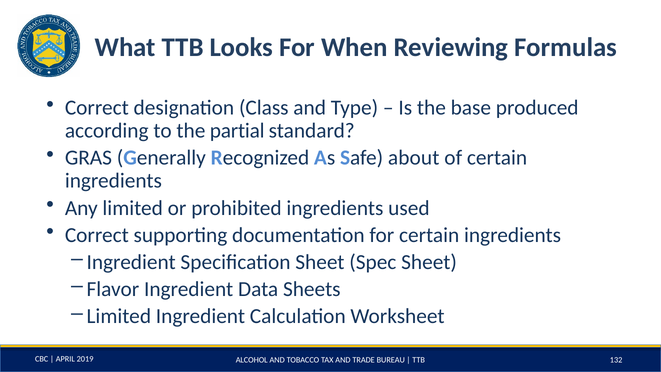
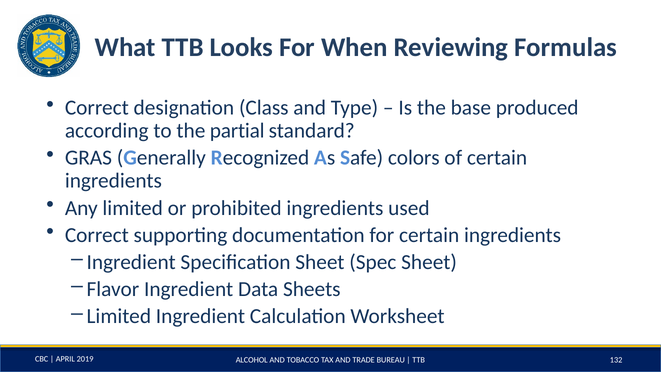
about: about -> colors
